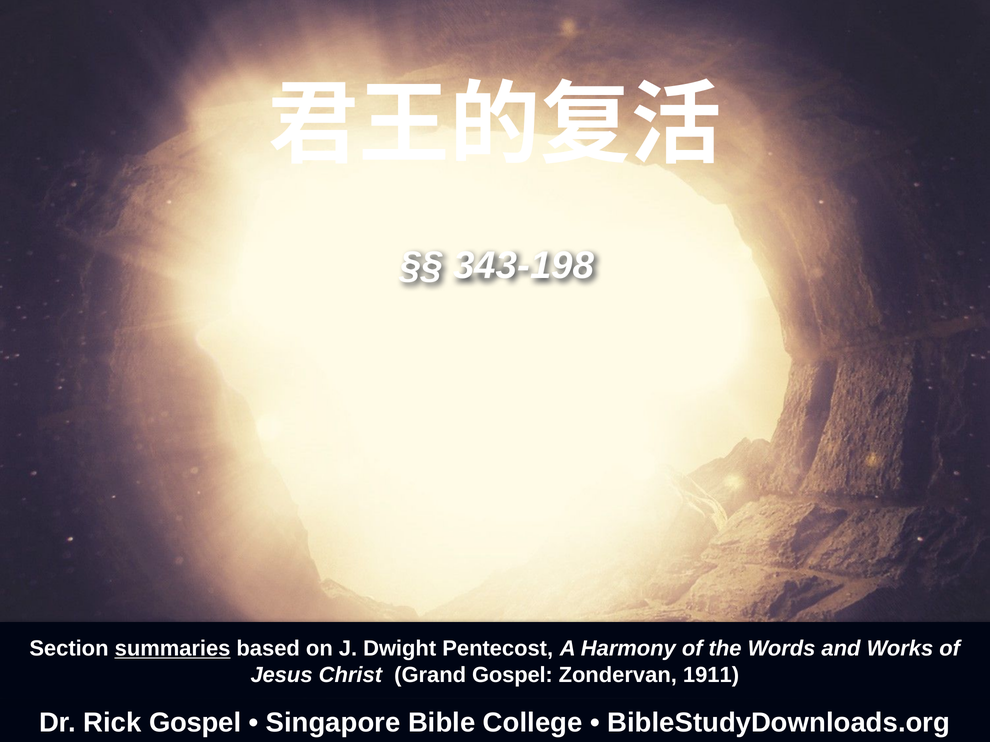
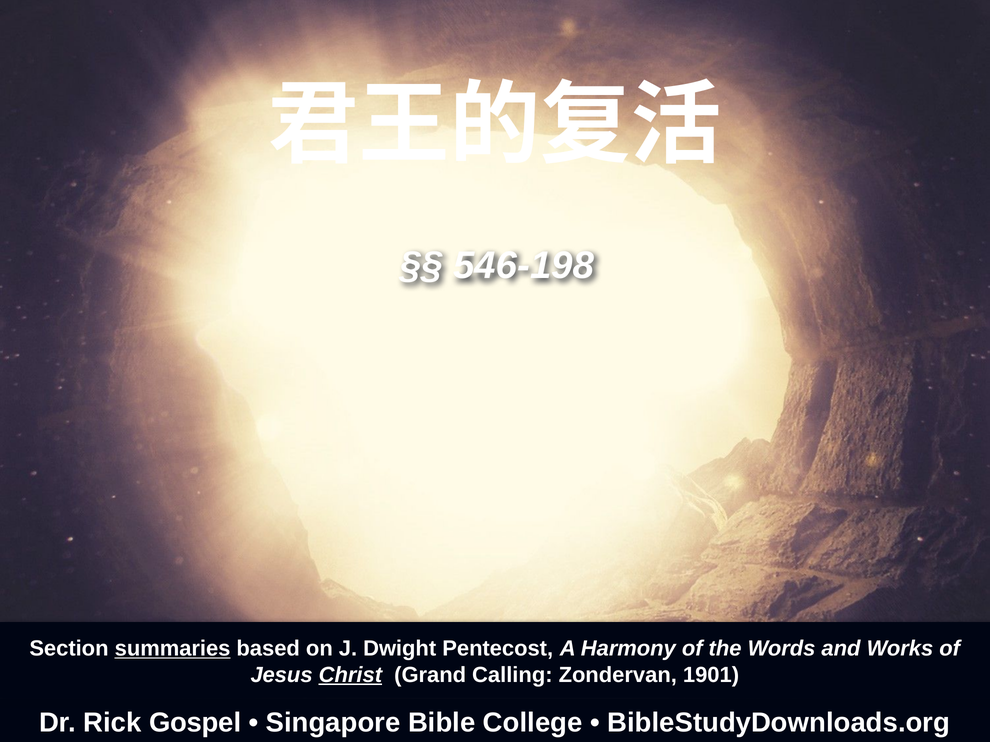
343-198: 343-198 -> 546-198
Christ underline: none -> present
Grand Gospel: Gospel -> Calling
1911: 1911 -> 1901
